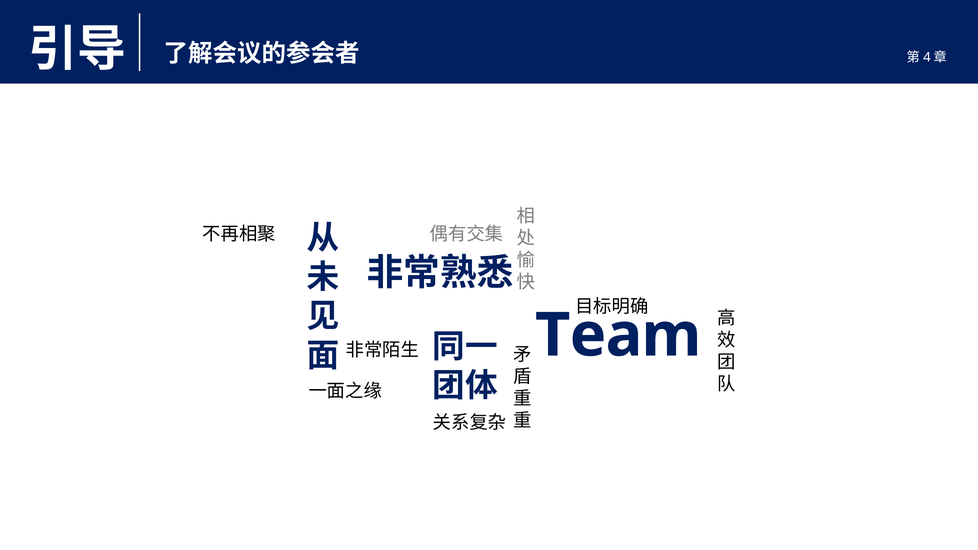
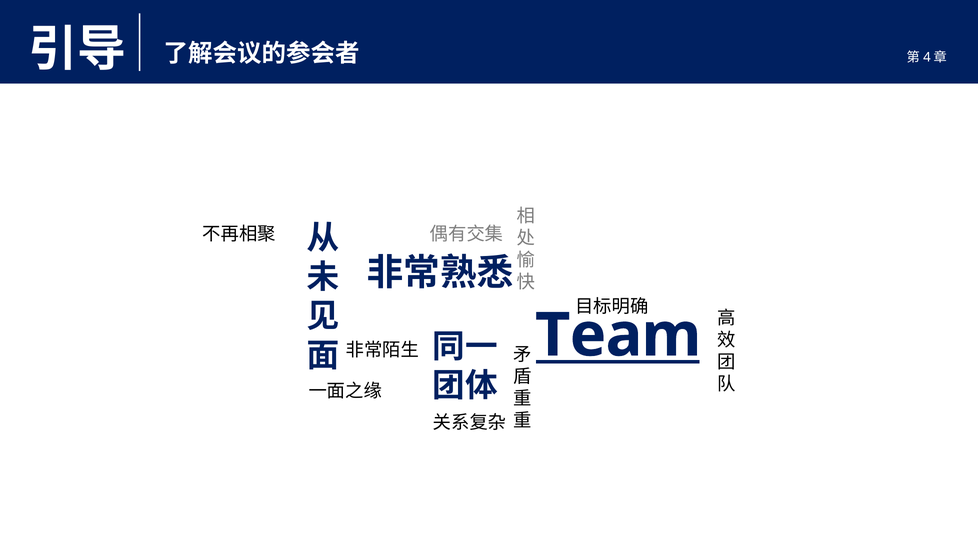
Team underline: none -> present
